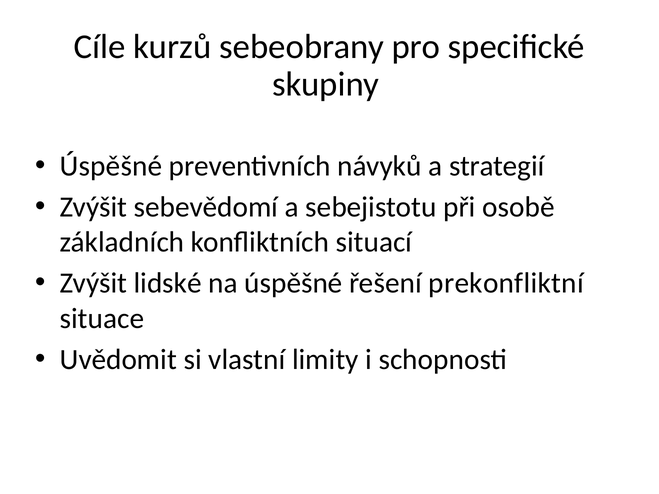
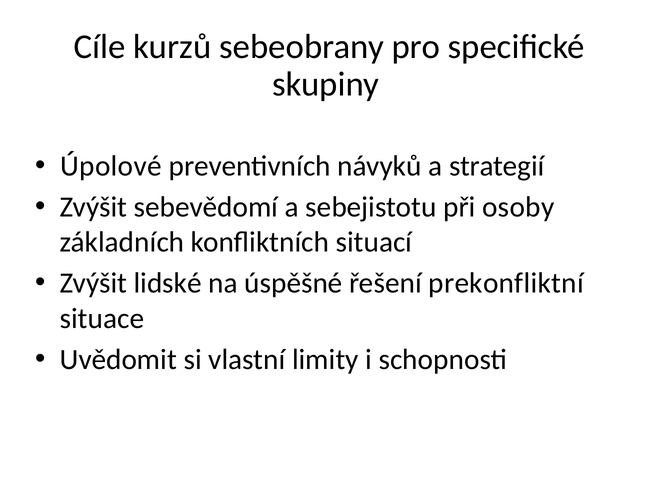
Úspěšné at (111, 166): Úspěšné -> Úpolové
osobě: osobě -> osoby
